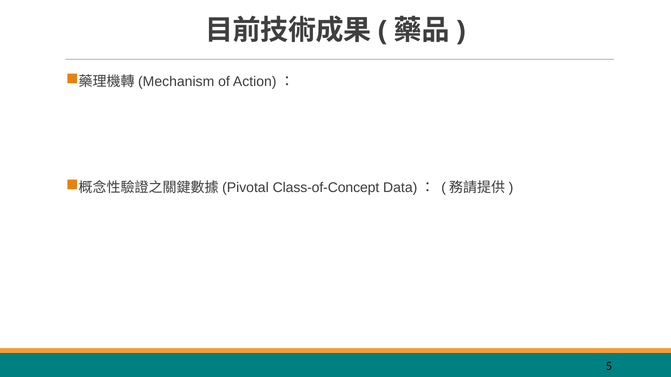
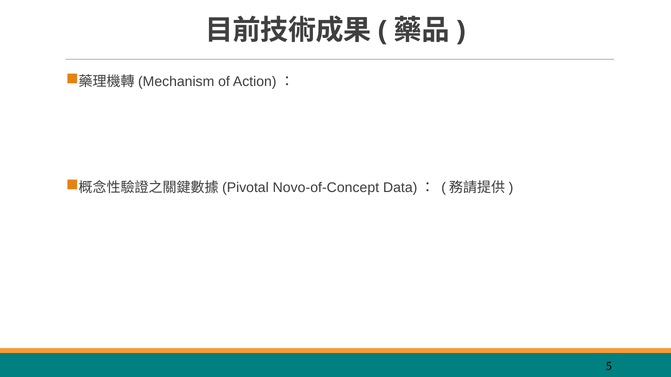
Class-of-Concept: Class-of-Concept -> Novo-of-Concept
